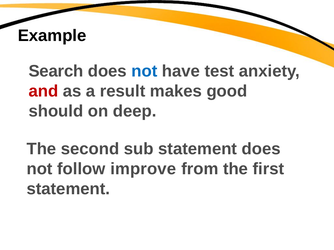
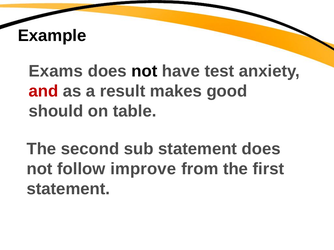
Search: Search -> Exams
not at (144, 71) colour: blue -> black
deep: deep -> table
